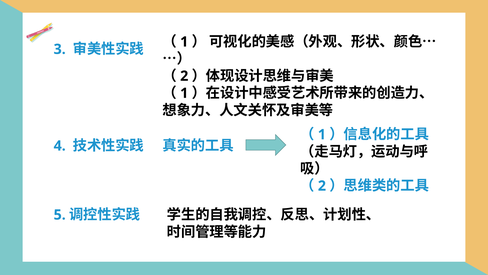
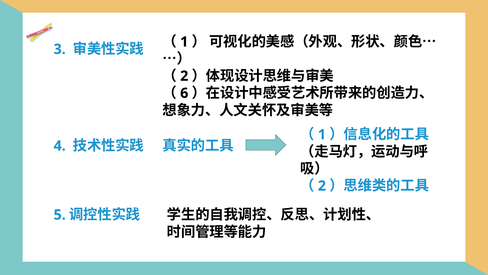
1 at (184, 93): 1 -> 6
